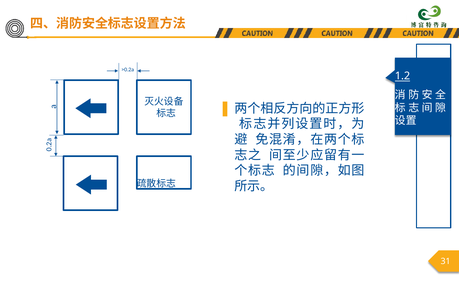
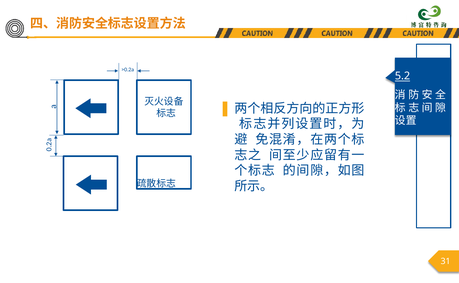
1.2: 1.2 -> 5.2
